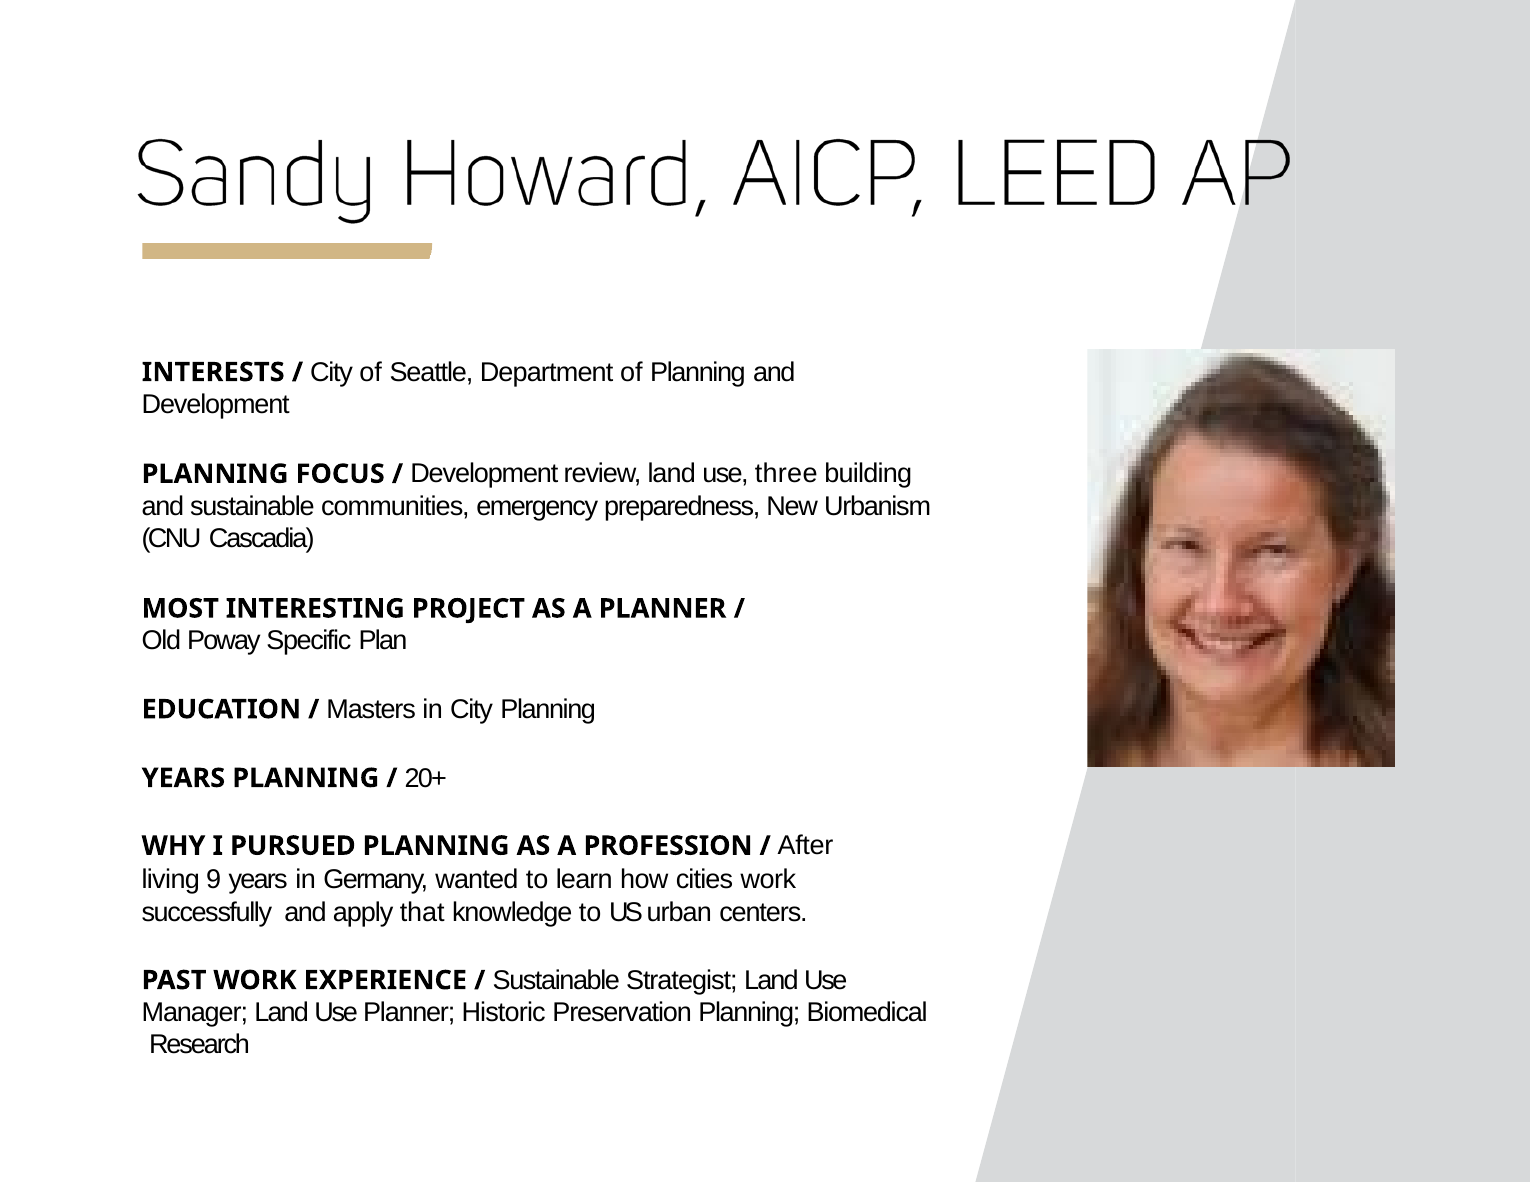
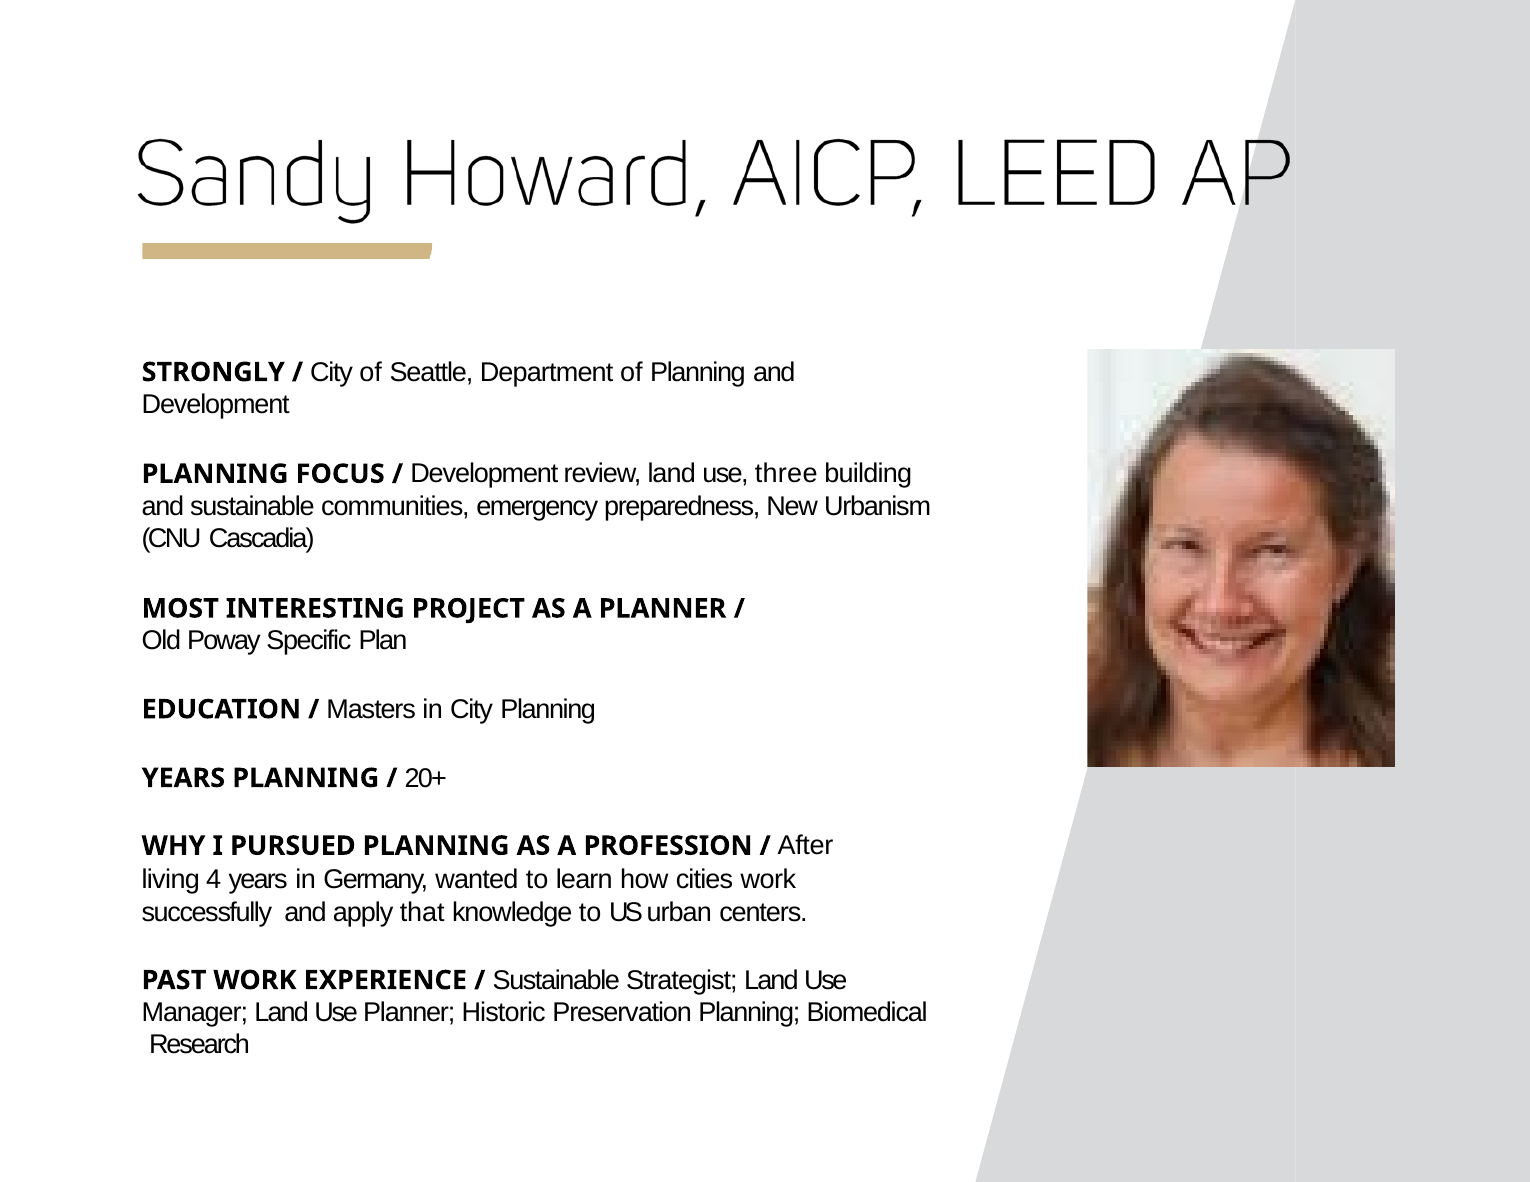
INTERESTS: INTERESTS -> STRONGLY
9: 9 -> 4
